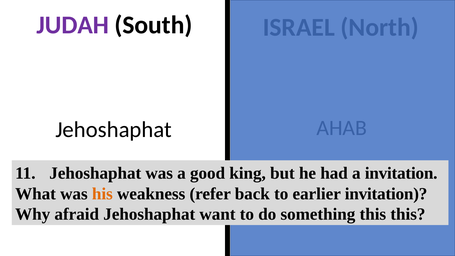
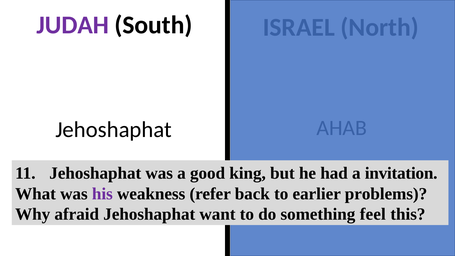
his colour: orange -> purple
earlier invitation: invitation -> problems
something this: this -> feel
